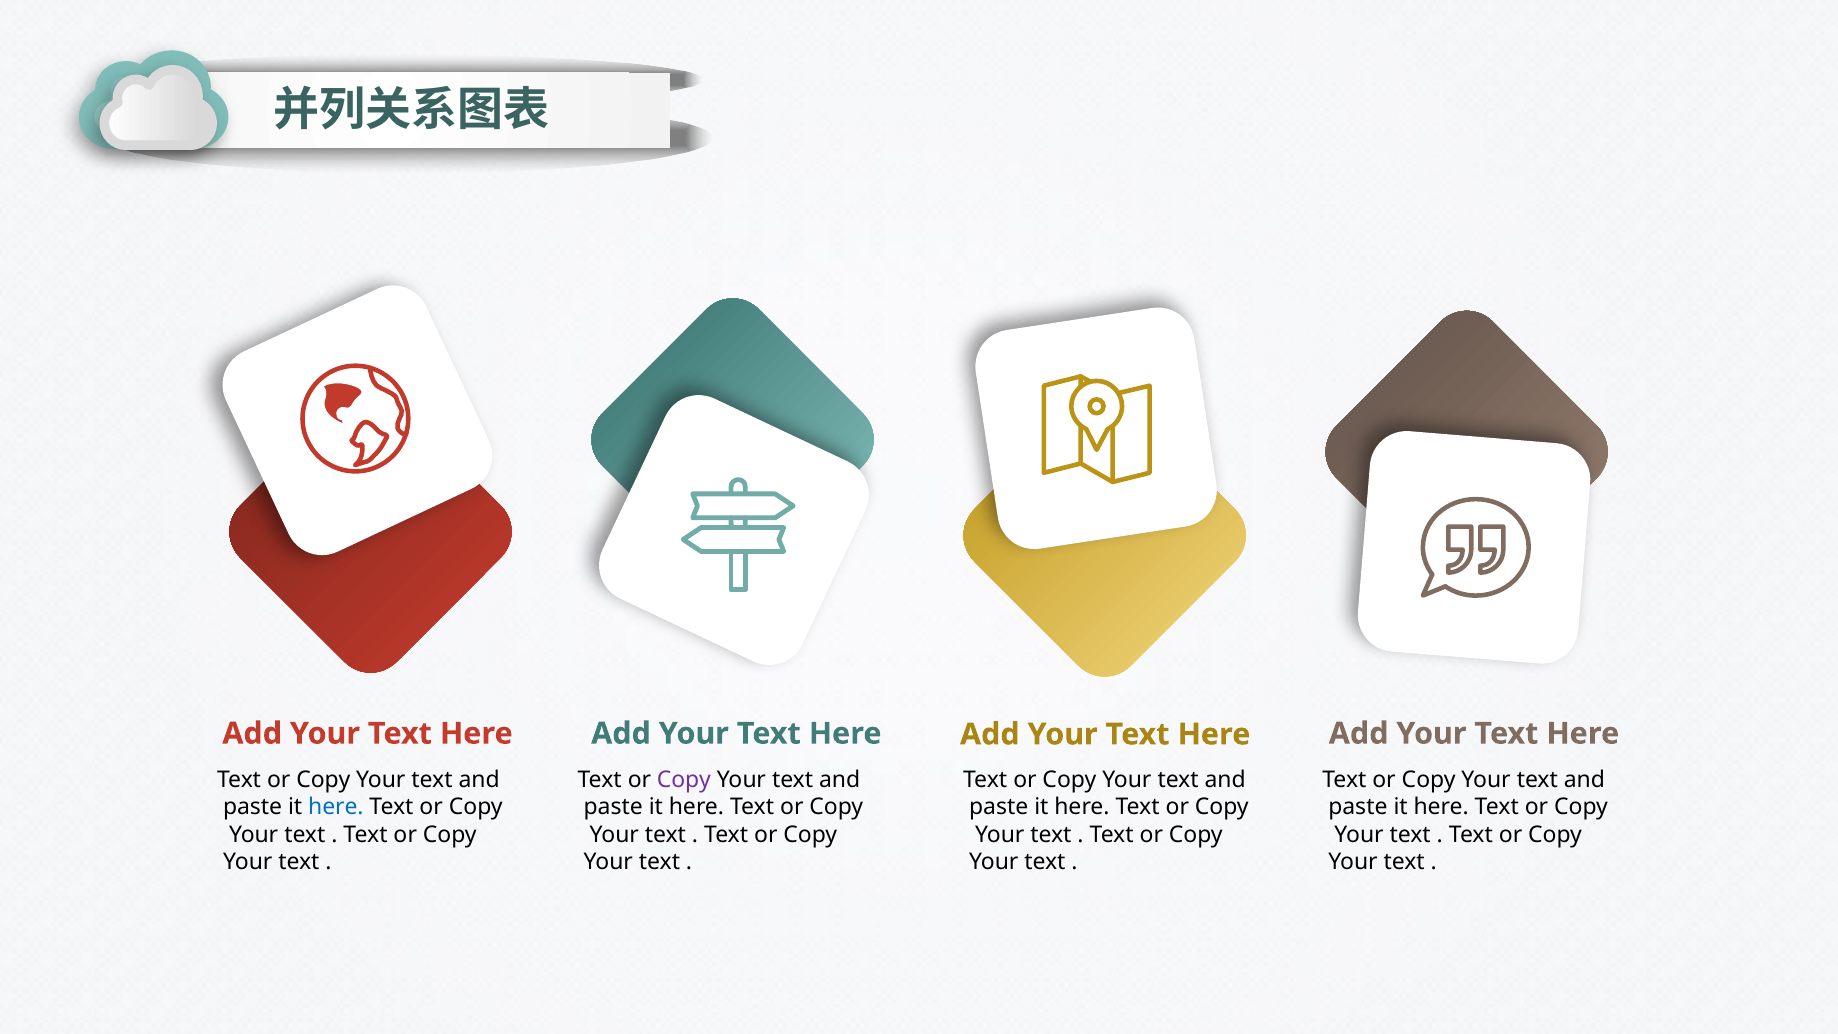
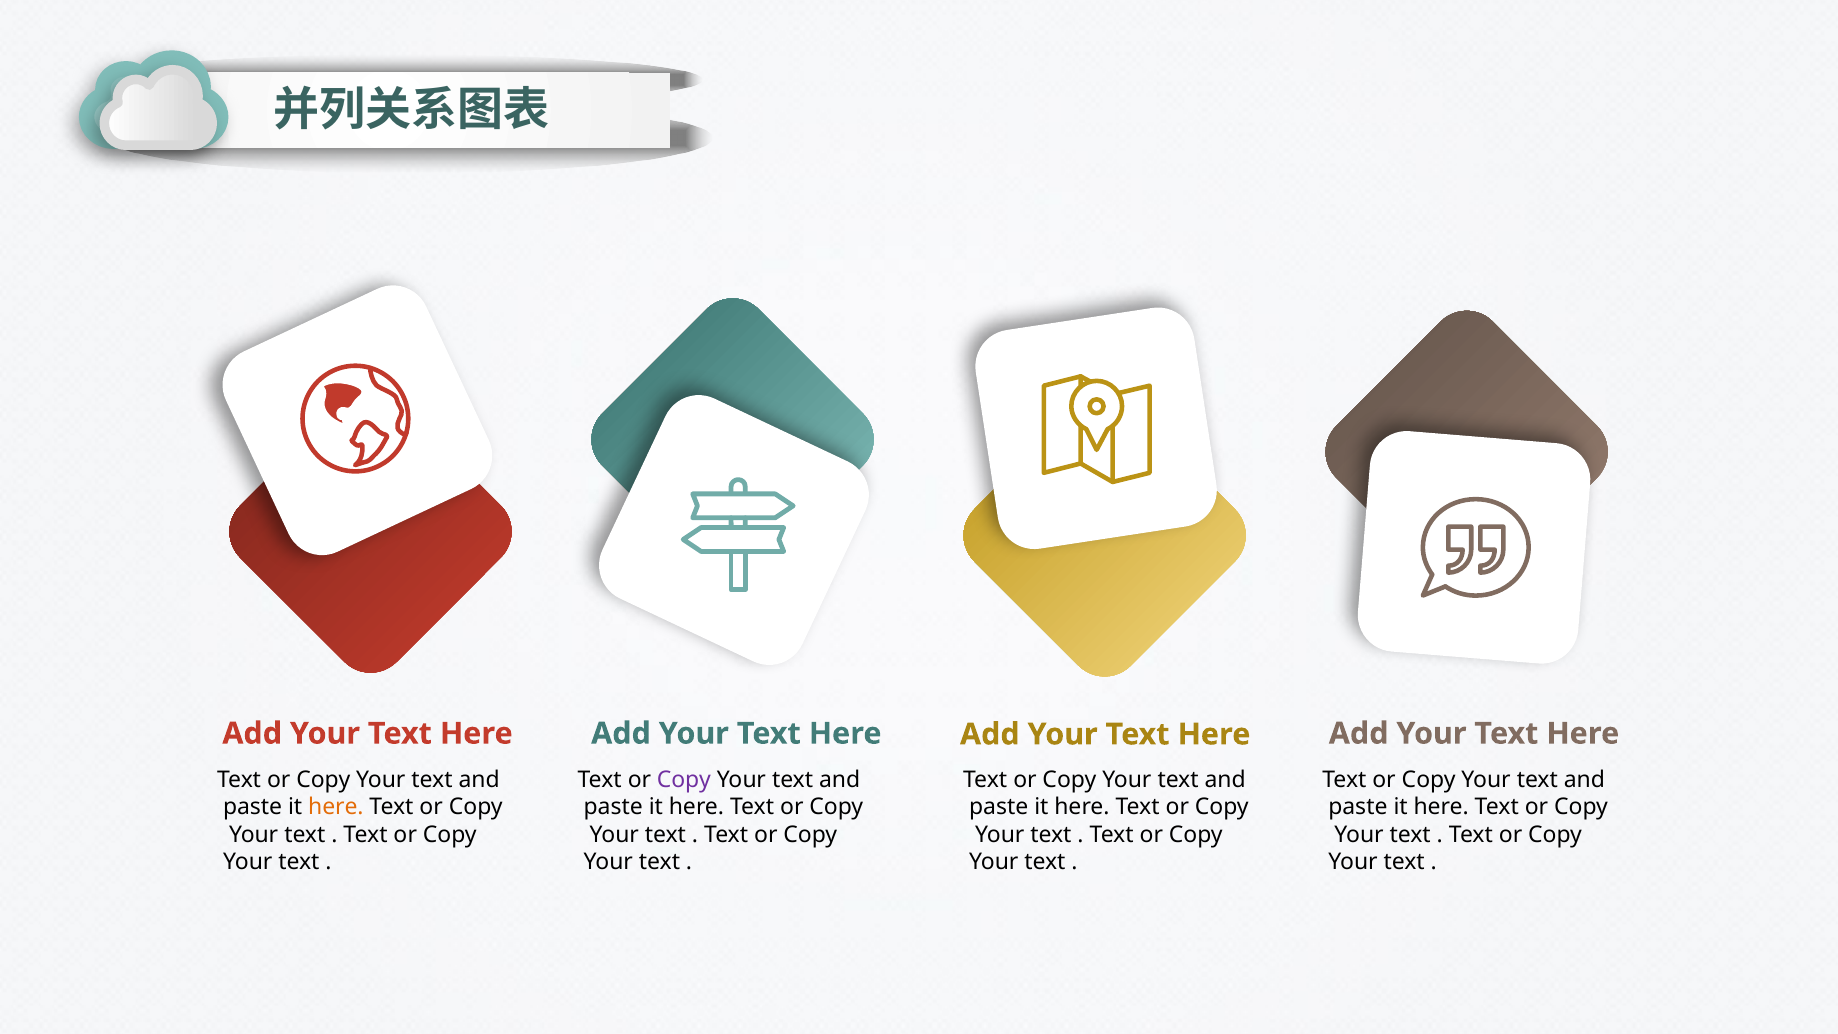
here at (336, 807) colour: blue -> orange
